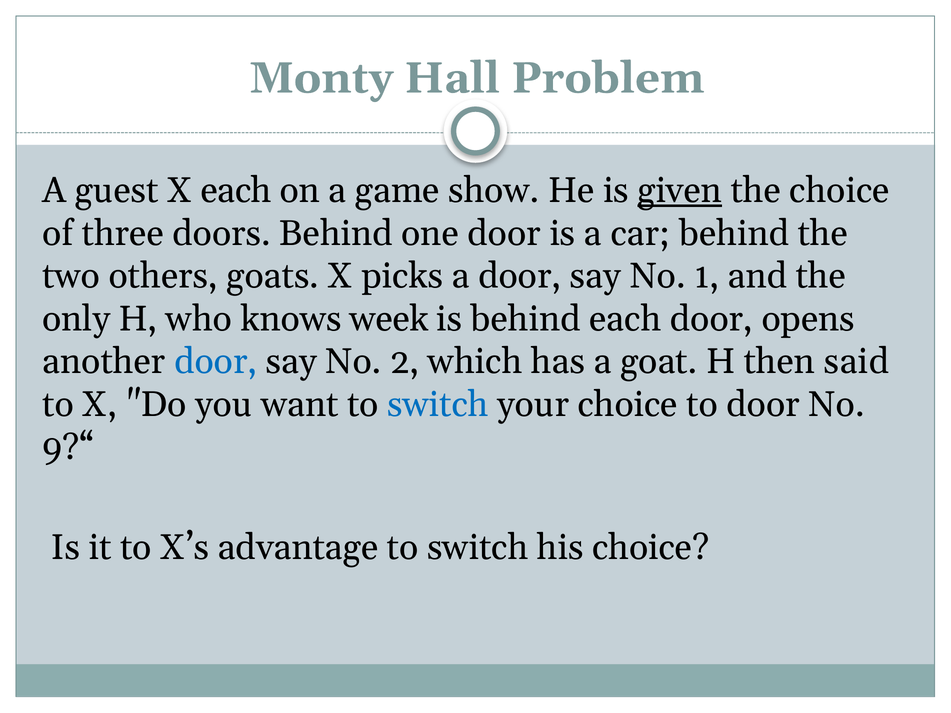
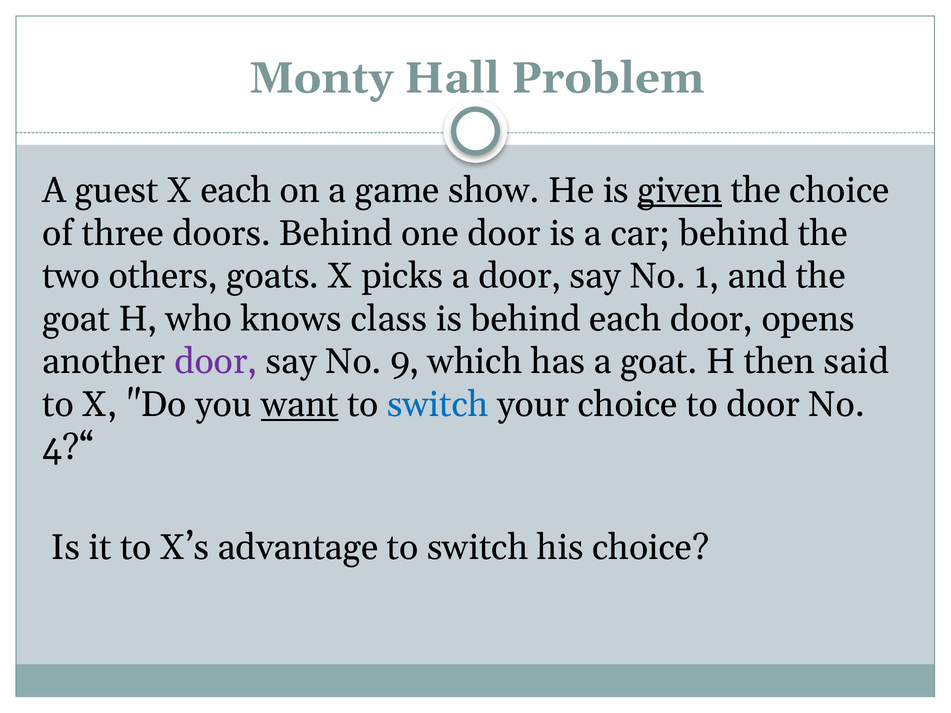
only at (76, 319): only -> goat
week: week -> class
door at (216, 362) colour: blue -> purple
2: 2 -> 9
want underline: none -> present
9?“: 9?“ -> 4?“
